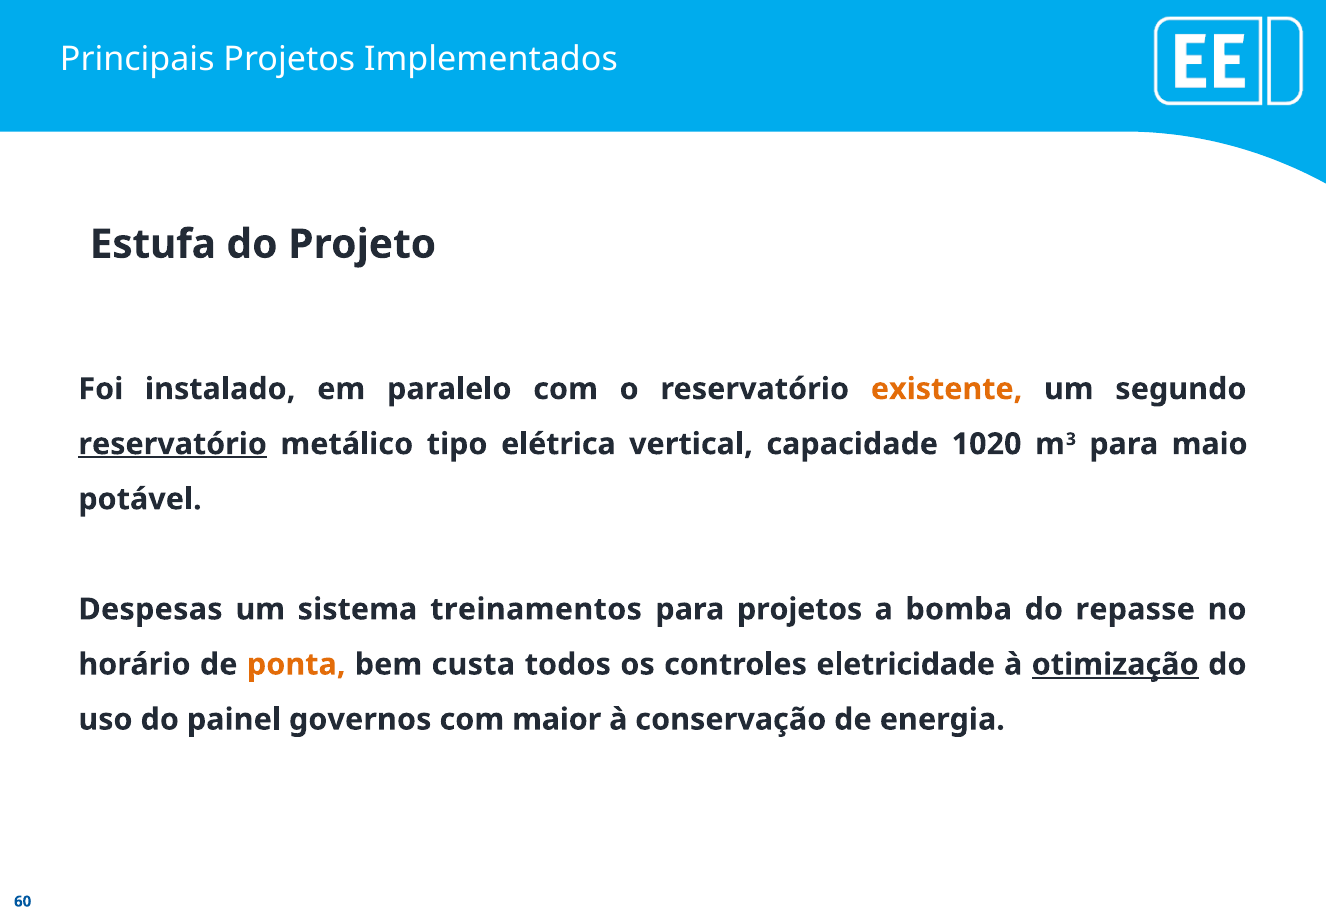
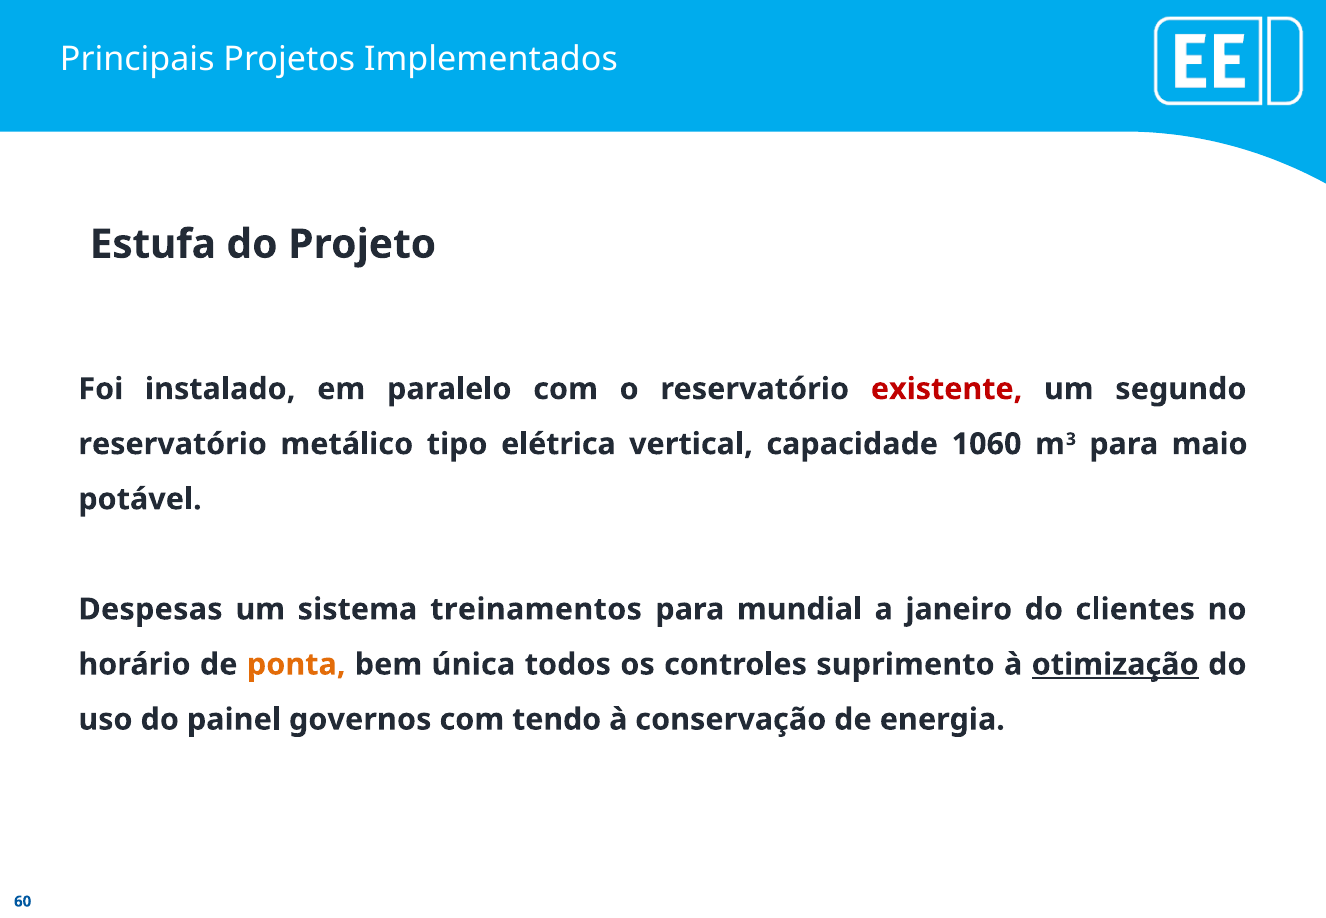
existente colour: orange -> red
reservatório at (173, 444) underline: present -> none
1020: 1020 -> 1060
para projetos: projetos -> mundial
bomba: bomba -> janeiro
repasse: repasse -> clientes
custa: custa -> única
eletricidade: eletricidade -> suprimento
maior: maior -> tendo
